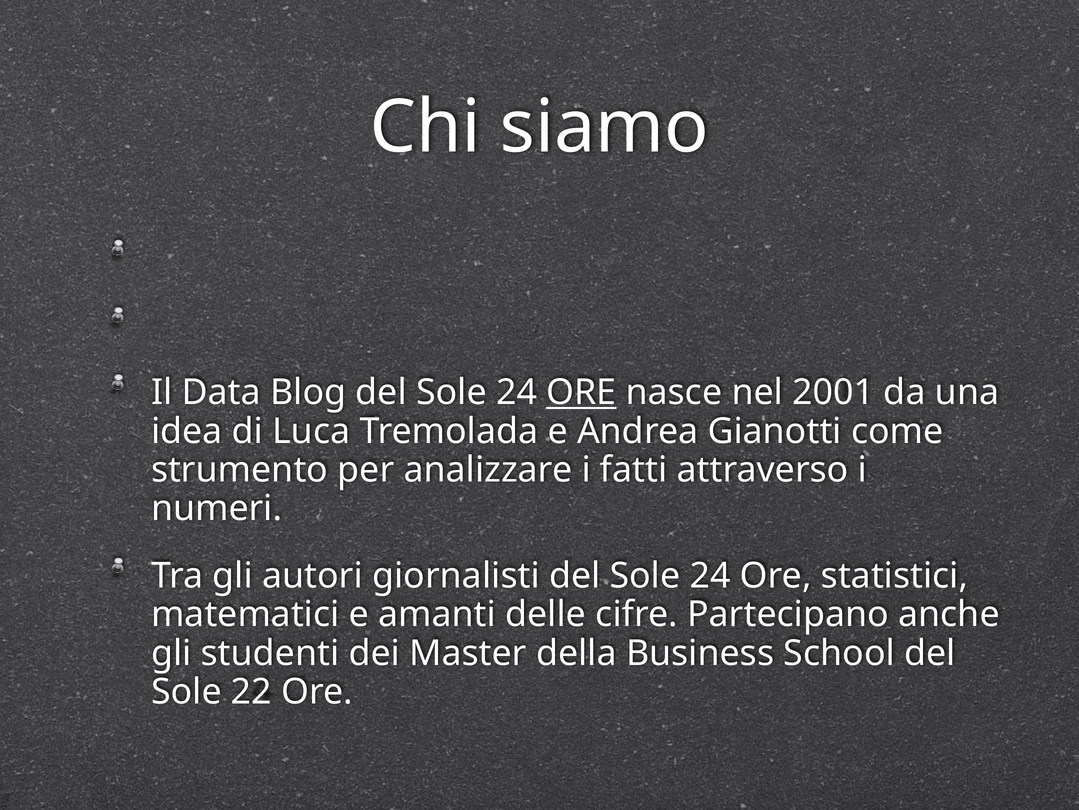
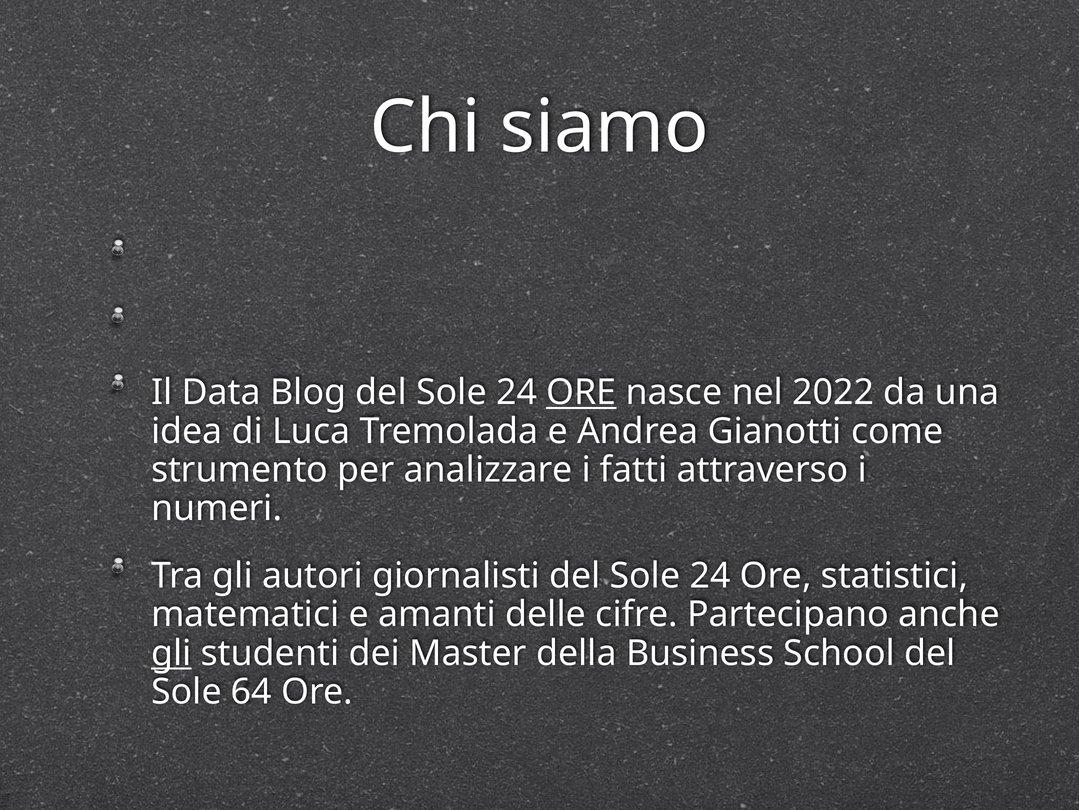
2001: 2001 -> 2022
gli at (171, 653) underline: none -> present
22: 22 -> 64
